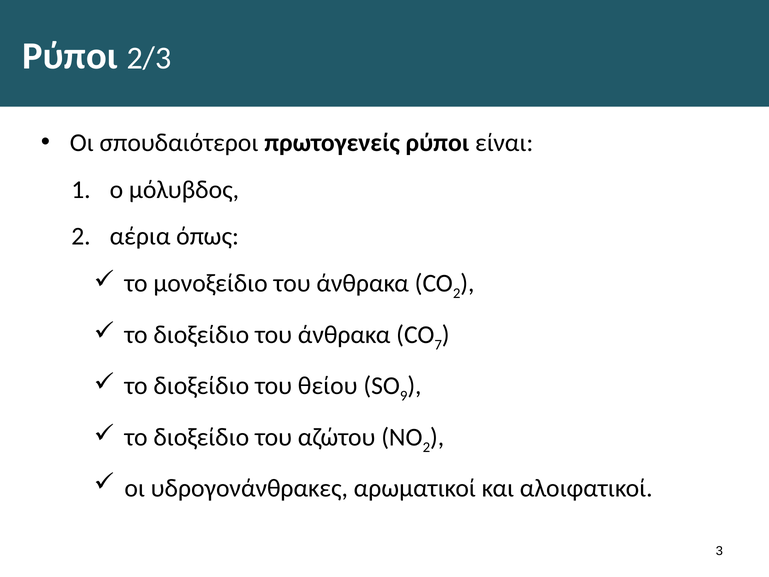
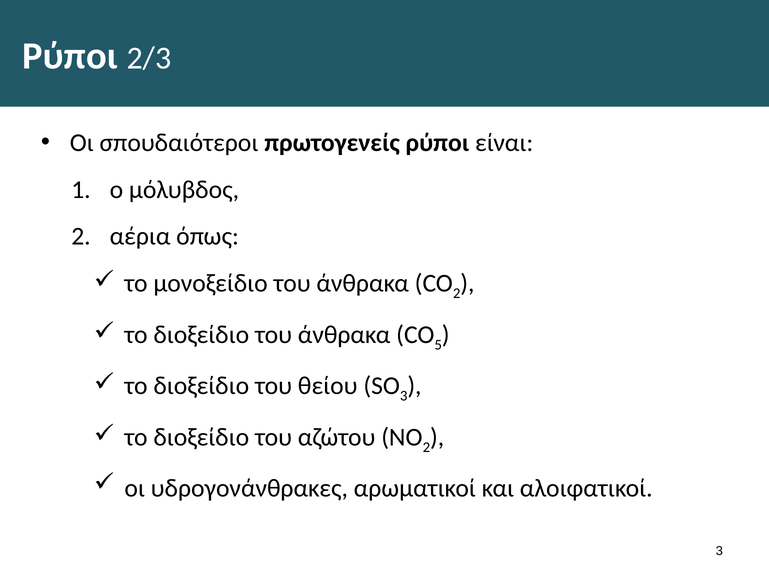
7: 7 -> 5
9 at (404, 396): 9 -> 3
